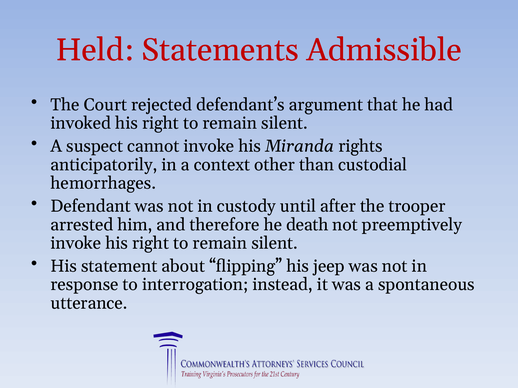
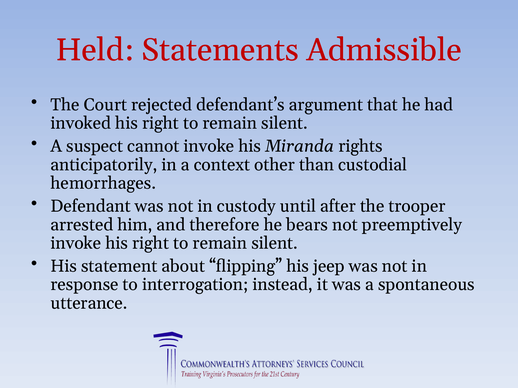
death: death -> bears
